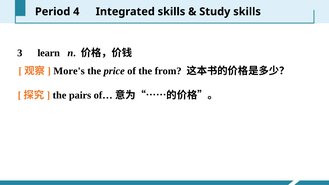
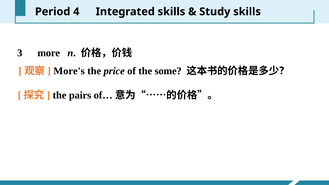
learn: learn -> more
from: from -> some
